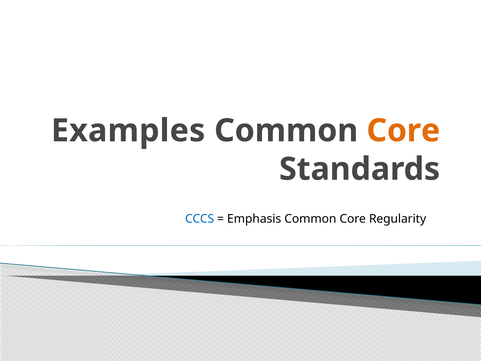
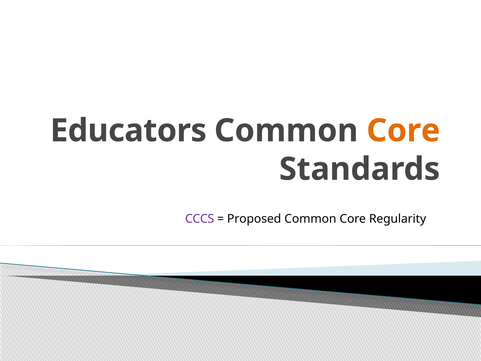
Examples: Examples -> Educators
CCCS colour: blue -> purple
Emphasis: Emphasis -> Proposed
